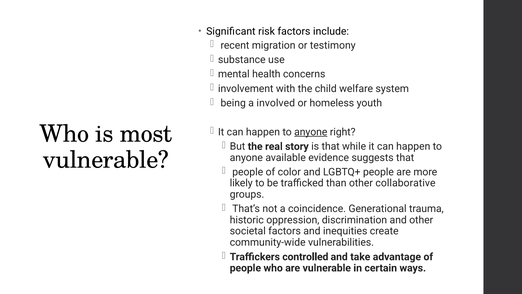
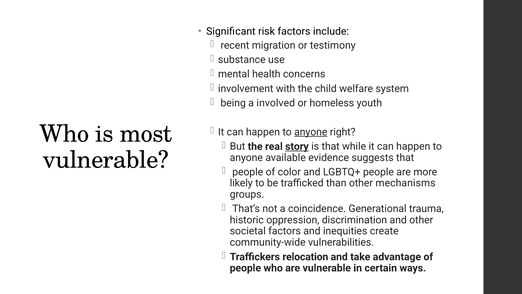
story underline: none -> present
collaborative: collaborative -> mechanisms
controlled: controlled -> relocation
